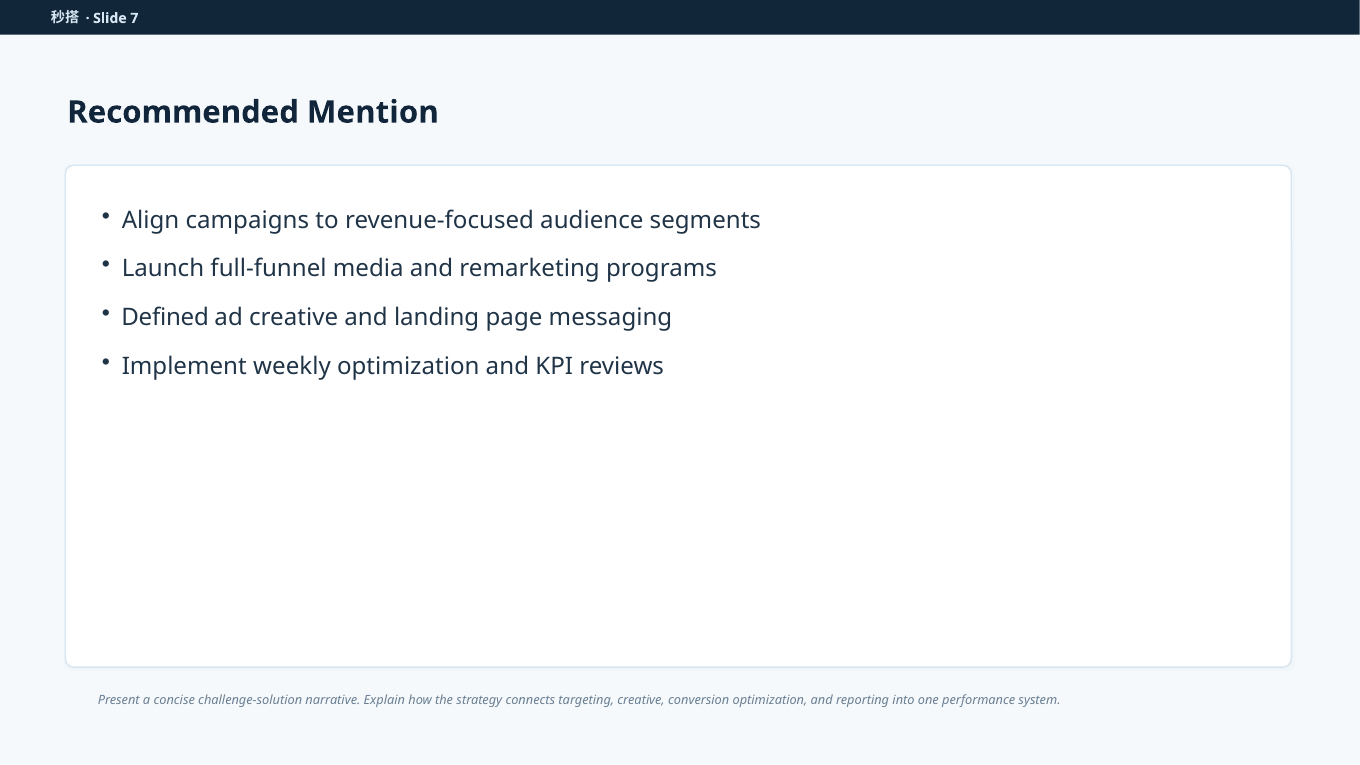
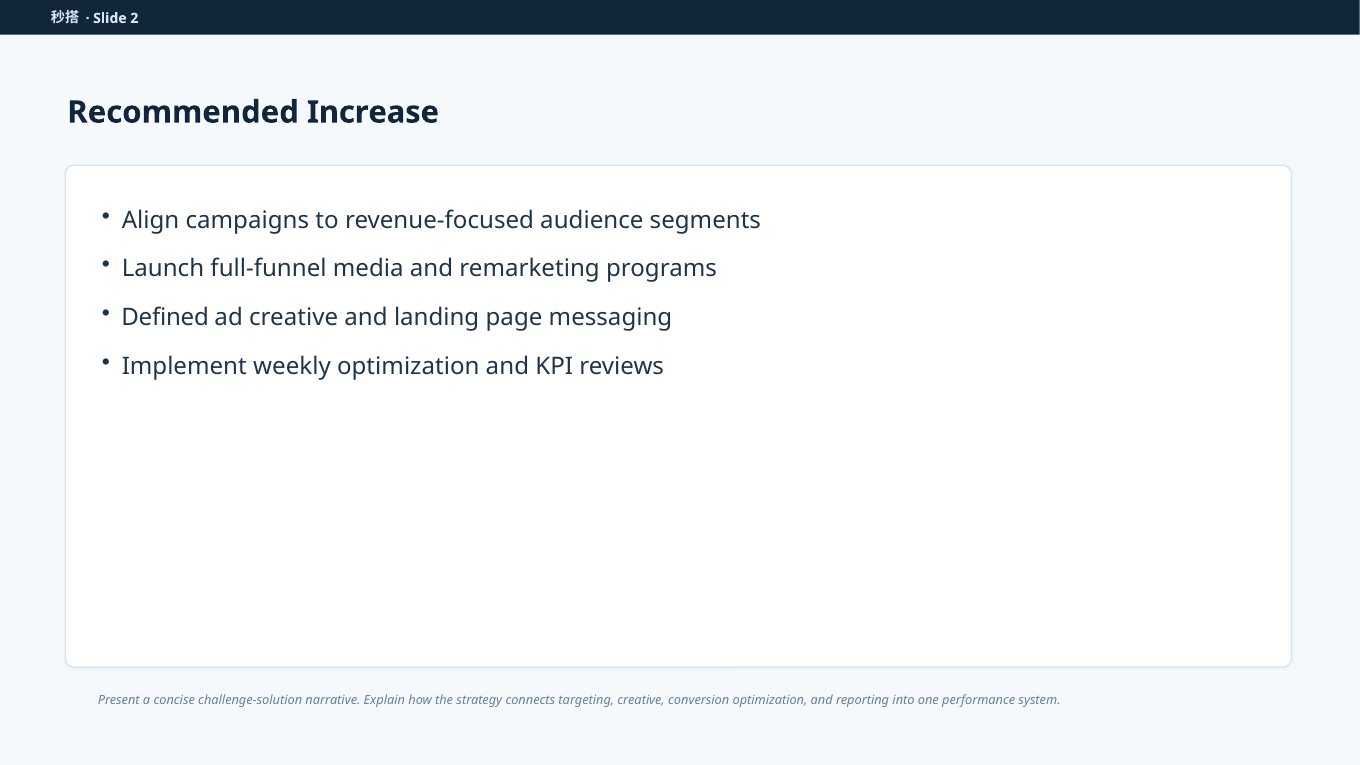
7: 7 -> 2
Mention: Mention -> Increase
